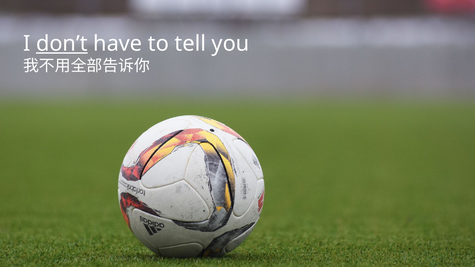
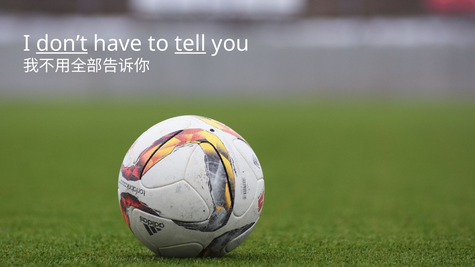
tell underline: none -> present
